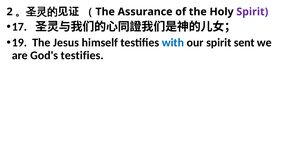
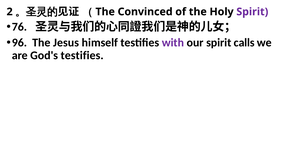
Assurance: Assurance -> Convinced
17: 17 -> 76
19: 19 -> 96
with colour: blue -> purple
sent: sent -> calls
